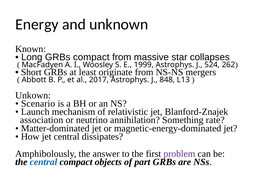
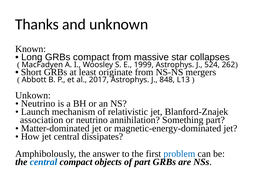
Energy: Energy -> Thanks
Scenario at (38, 104): Scenario -> Neutrino
Something rate: rate -> part
problem colour: purple -> blue
